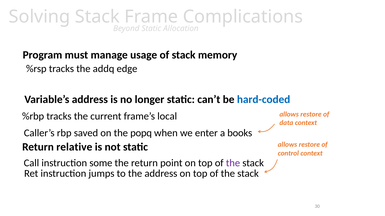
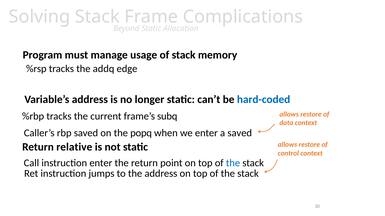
local: local -> subq
a books: books -> saved
instruction some: some -> enter
the at (233, 163) colour: purple -> blue
